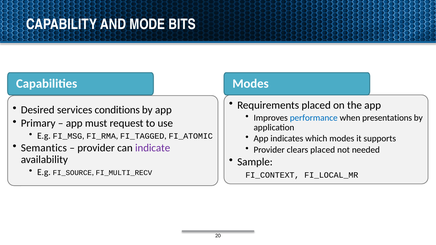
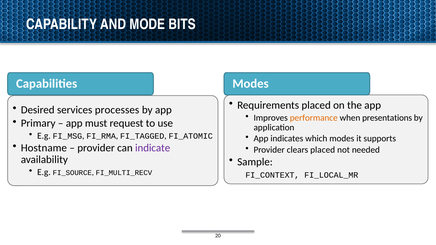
conditions: conditions -> processes
performance colour: blue -> orange
Semantics: Semantics -> Hostname
